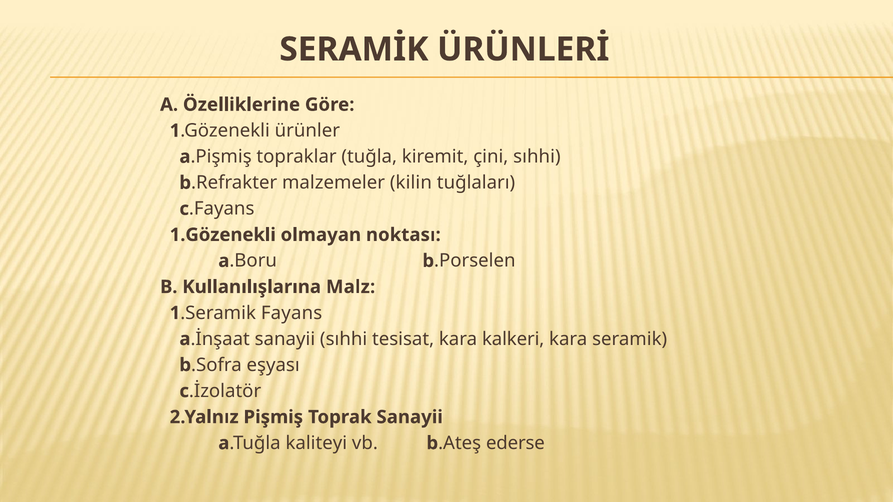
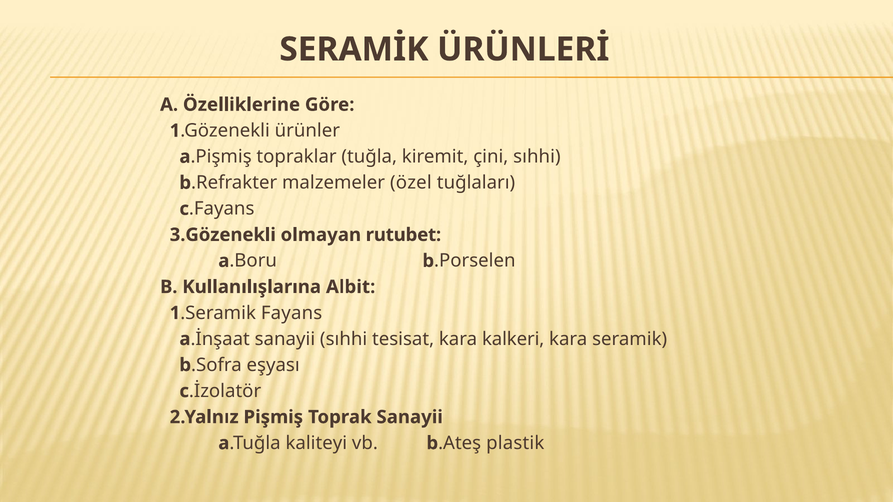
kilin: kilin -> özel
1.Gözenekli: 1.Gözenekli -> 3.Gözenekli
noktası: noktası -> rutubet
Malz: Malz -> Albit
ederse: ederse -> plastik
